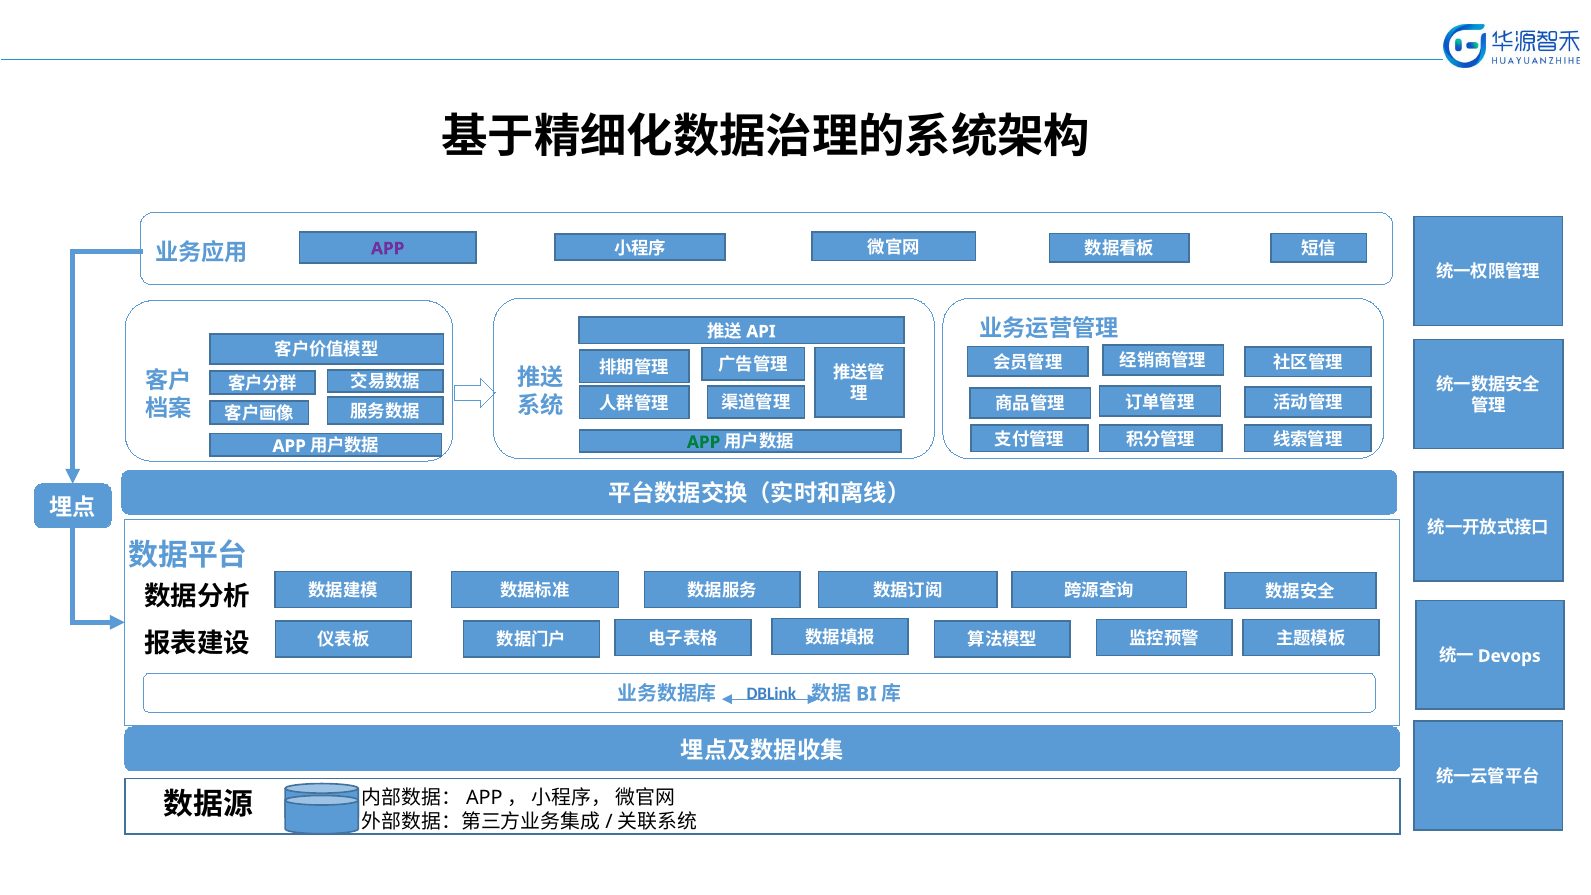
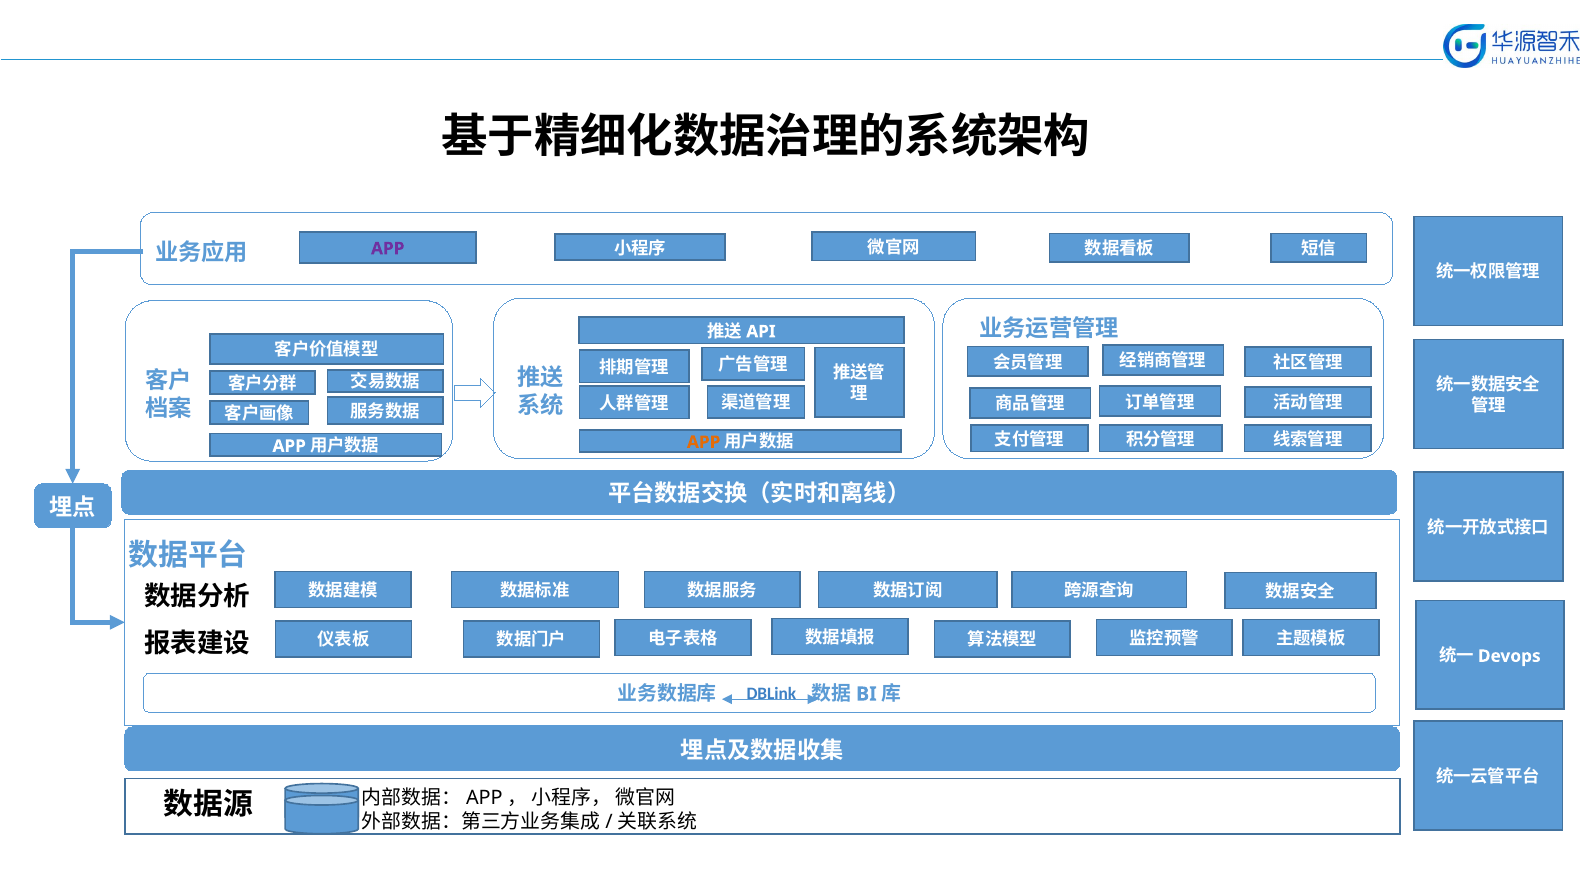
APP at (704, 442) colour: green -> orange
